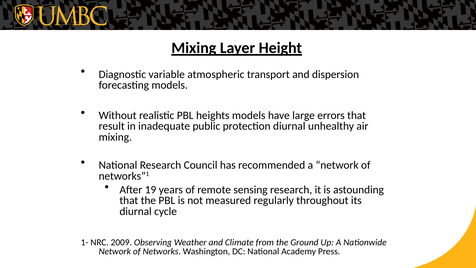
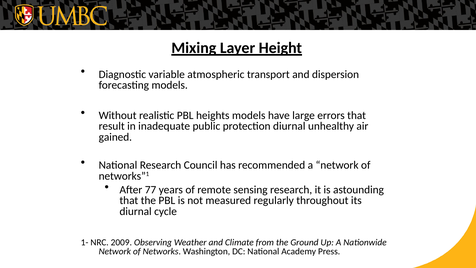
mixing at (115, 137): mixing -> gained
19: 19 -> 77
